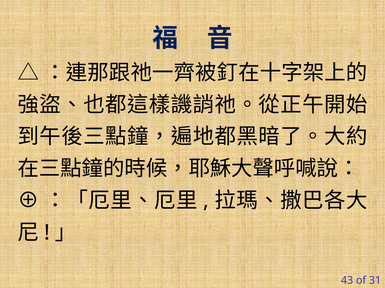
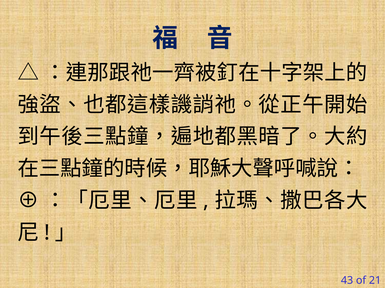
31: 31 -> 21
